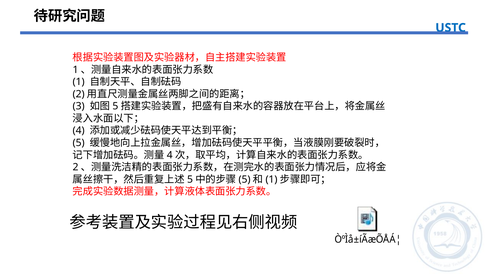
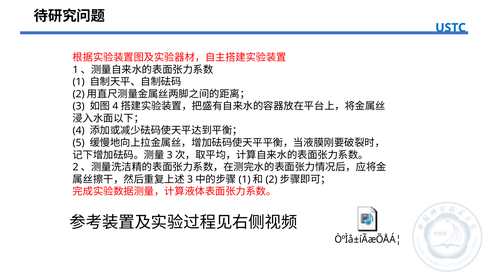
5 at (115, 106): 5 -> 4
4 at (170, 155): 4 -> 3
5 at (190, 180): 5 -> 3
5 at (245, 180): 5 -> 1
1 at (271, 180): 1 -> 2
